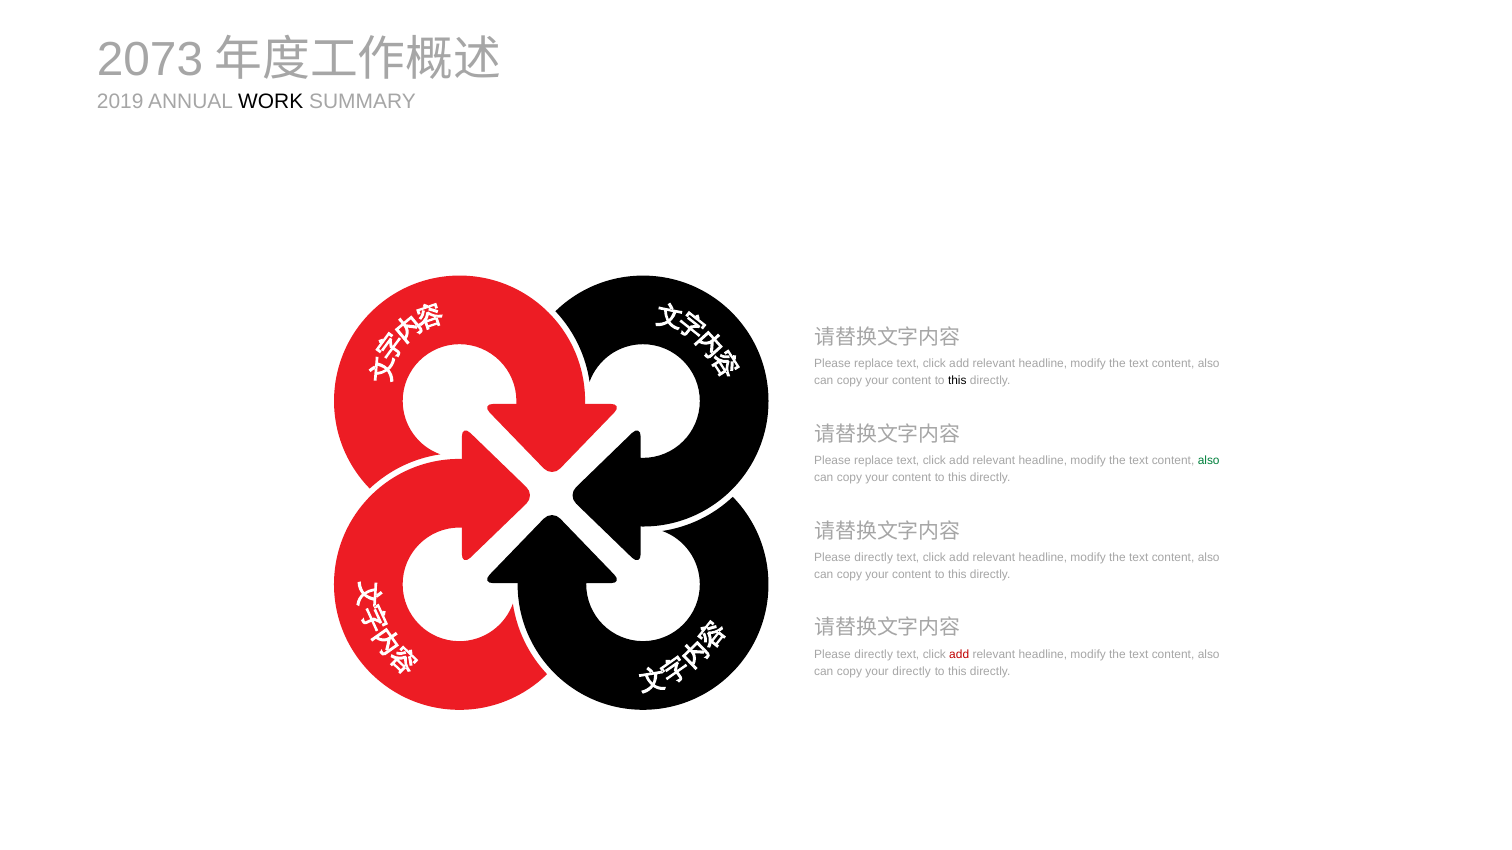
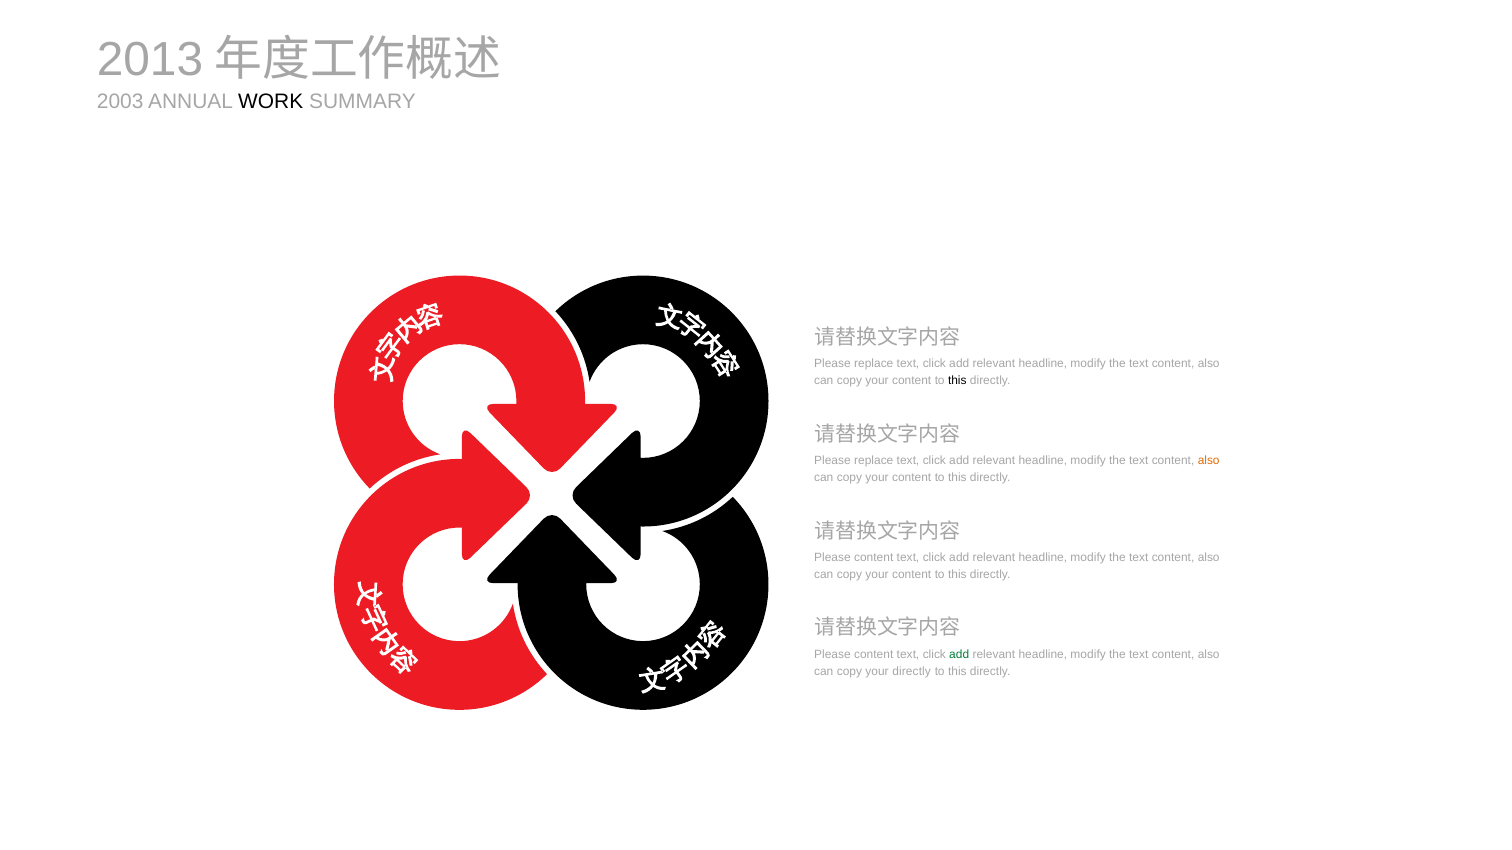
2073: 2073 -> 2013
2019: 2019 -> 2003
also at (1209, 461) colour: green -> orange
directly at (874, 558): directly -> content
directly at (874, 654): directly -> content
add at (959, 654) colour: red -> green
